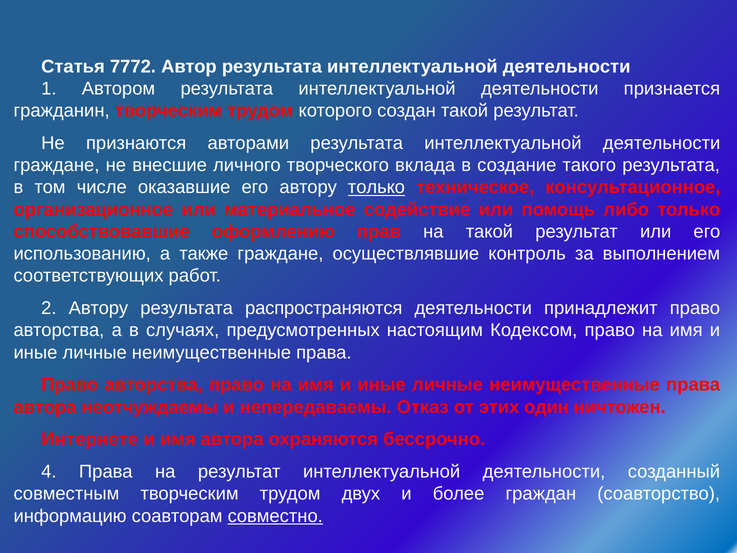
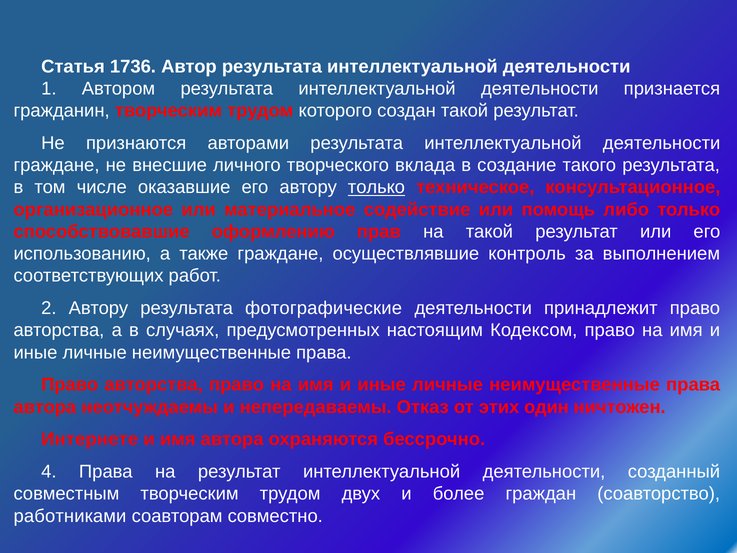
7772: 7772 -> 1736
распространяются: распространяются -> фотографические
информацию: информацию -> работниками
совместно underline: present -> none
